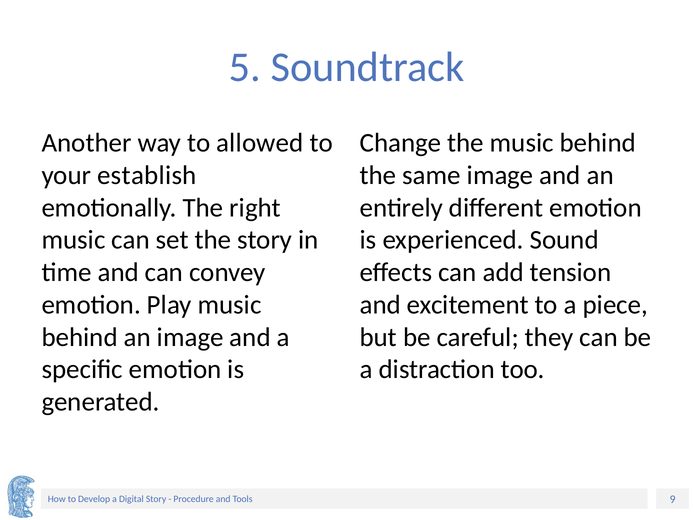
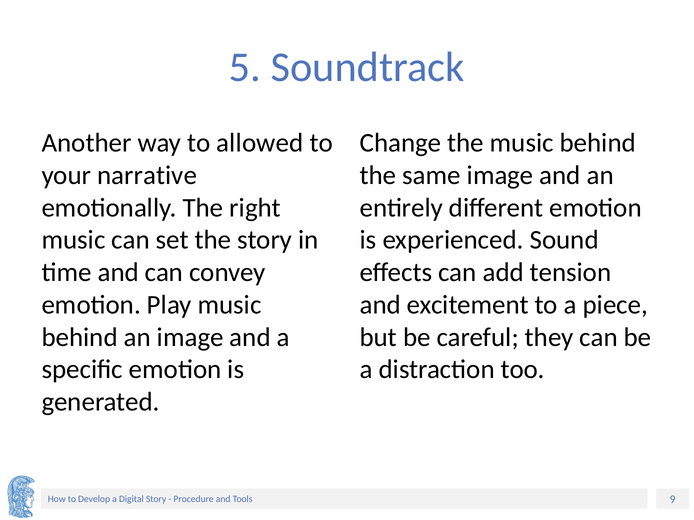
establish: establish -> narrative
